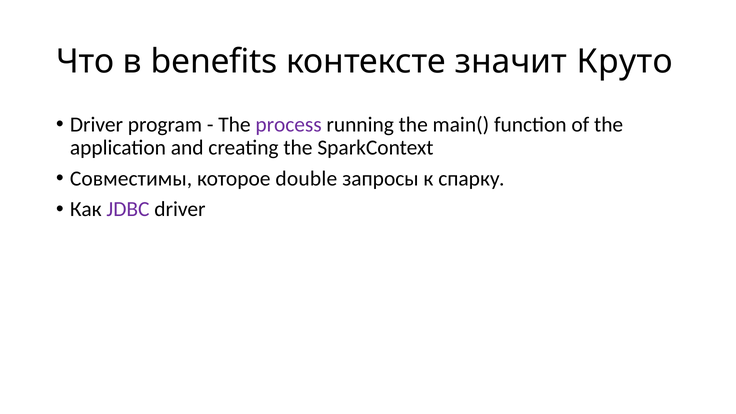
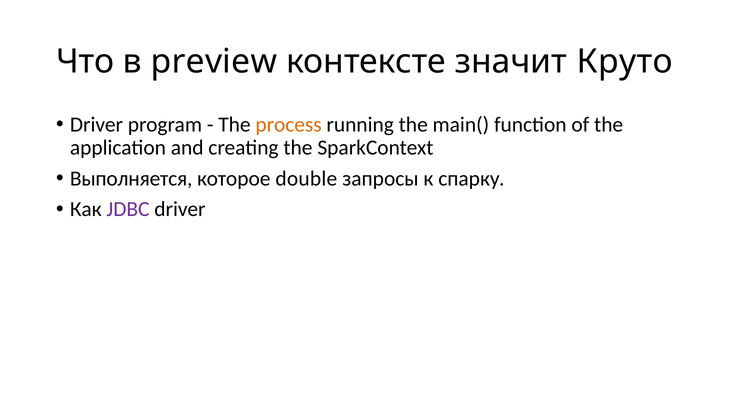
benefits: benefits -> preview
process colour: purple -> orange
Совместимы: Совместимы -> Выполняется
